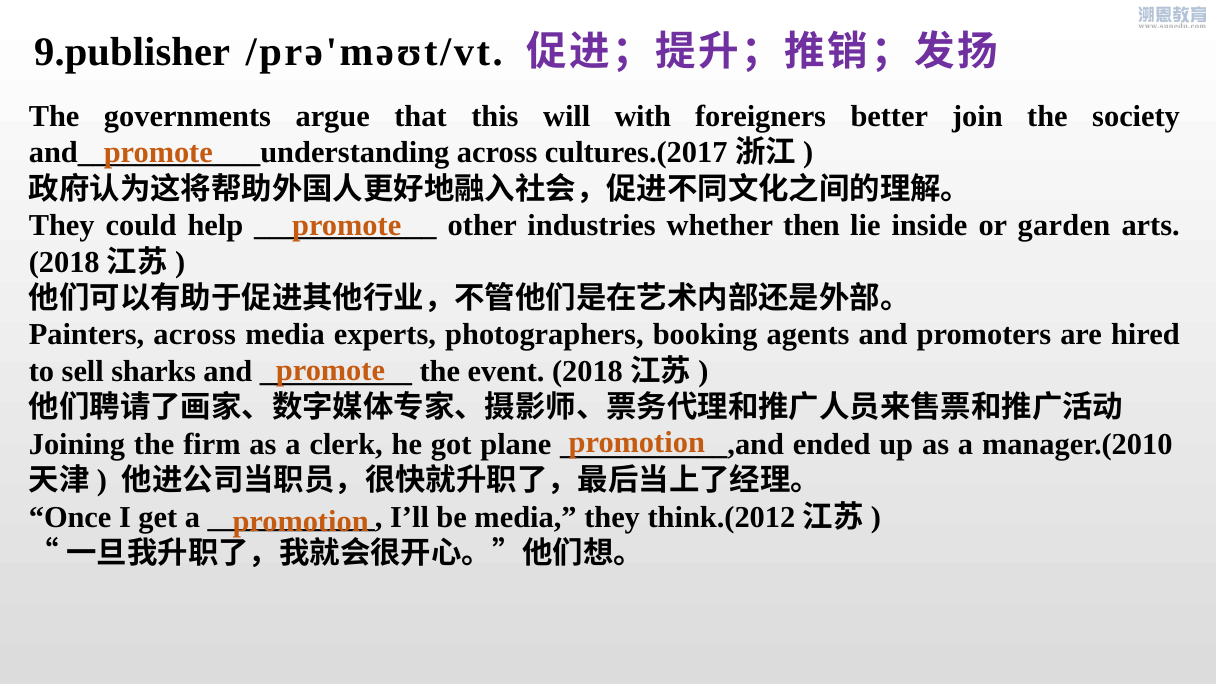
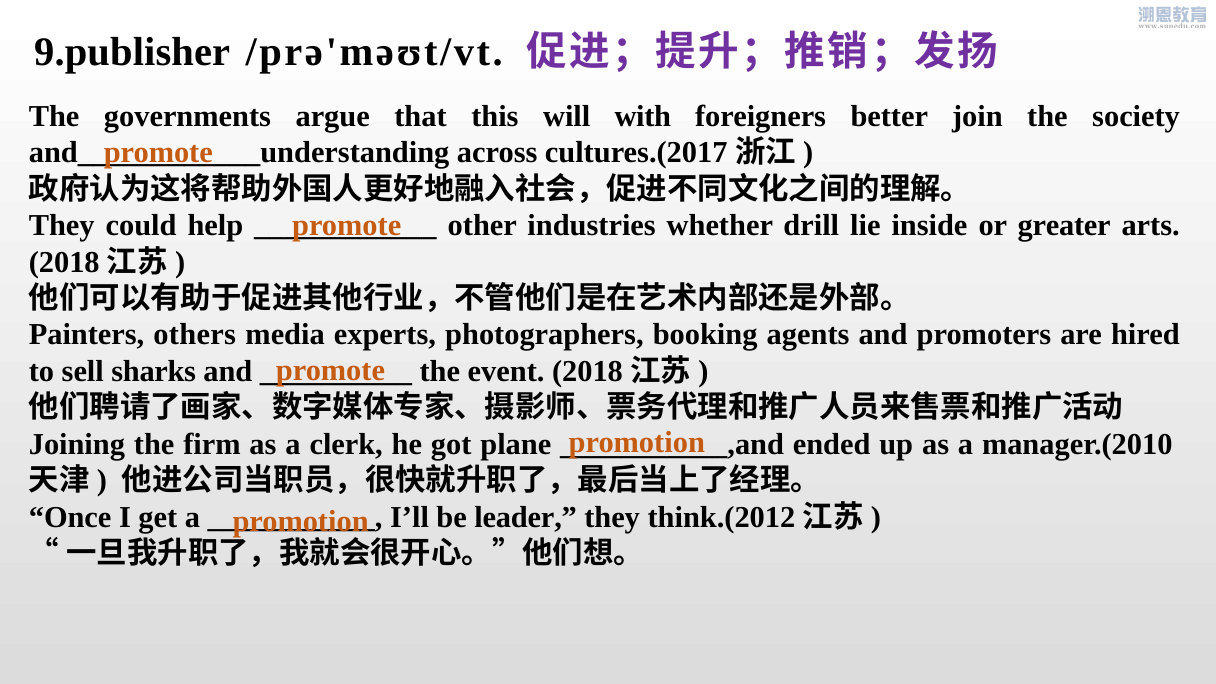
then: then -> drill
garden: garden -> greater
Painters across: across -> others
be media: media -> leader
